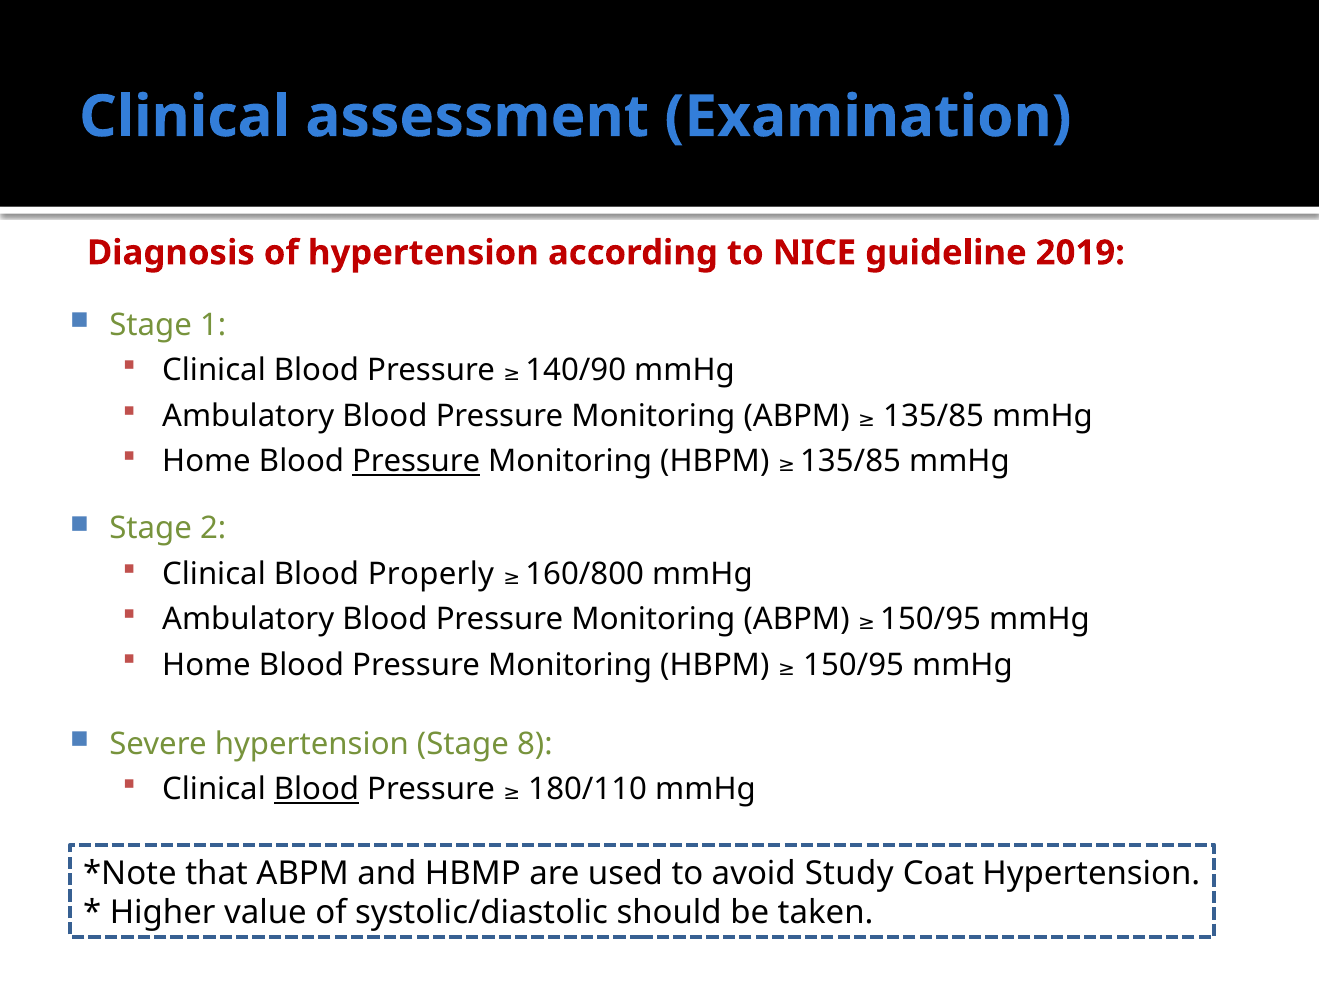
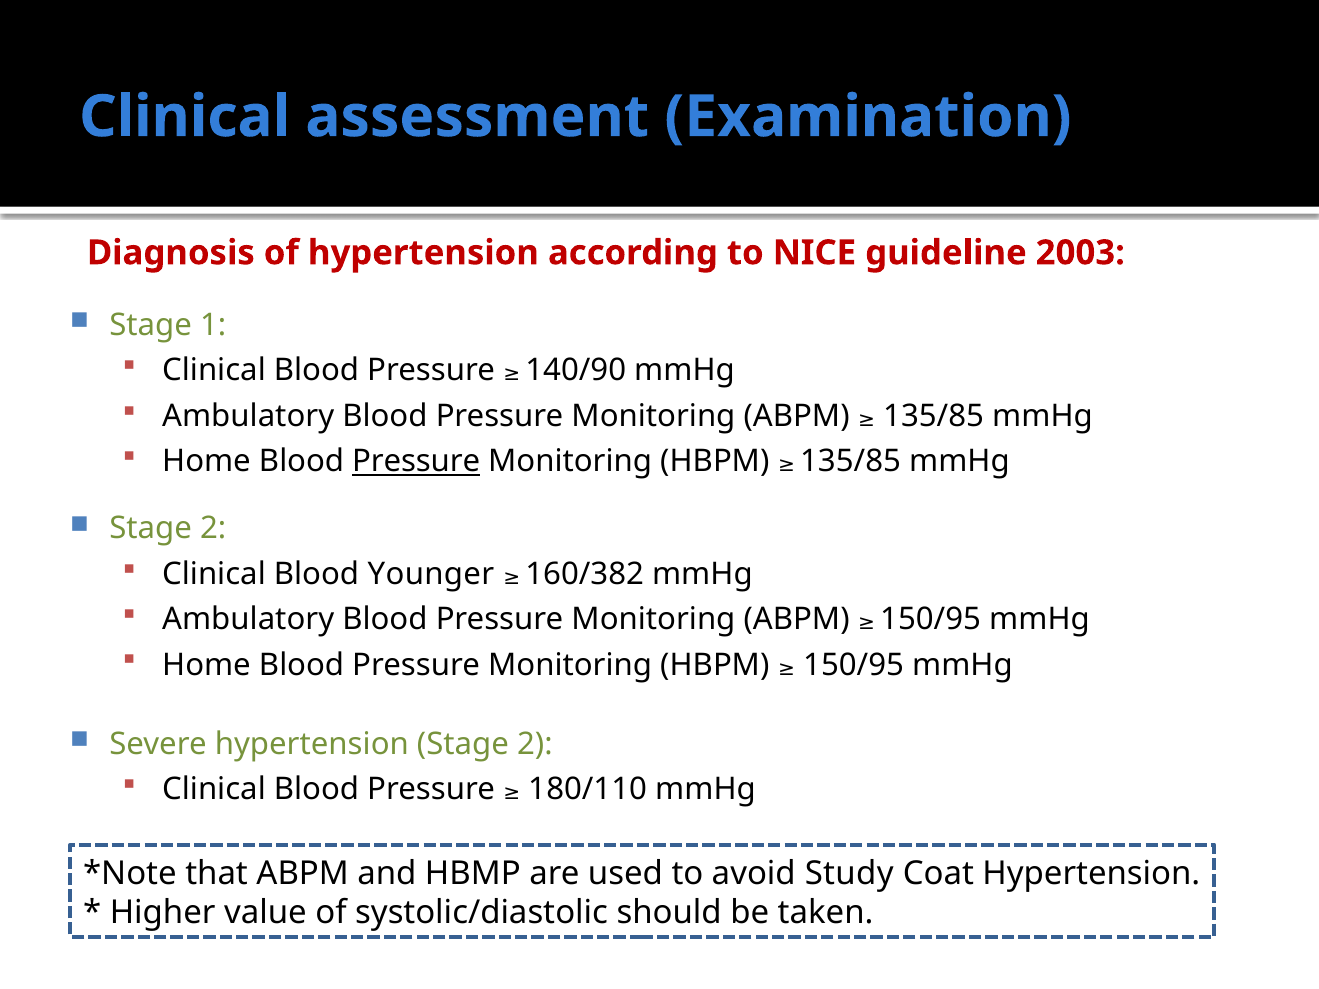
2019: 2019 -> 2003
Properly: Properly -> Younger
160/800: 160/800 -> 160/382
hypertension Stage 8: 8 -> 2
Blood at (316, 789) underline: present -> none
